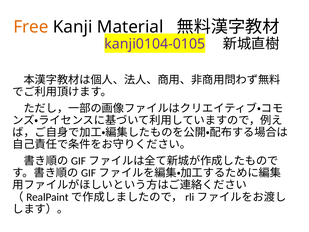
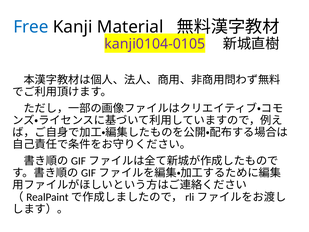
Free colour: orange -> blue
